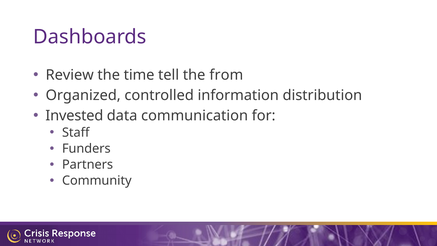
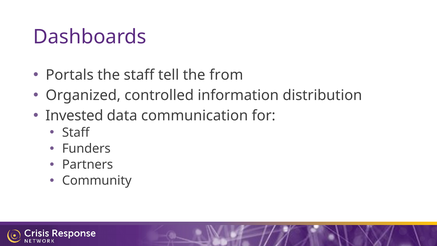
Review: Review -> Portals
the time: time -> staff
